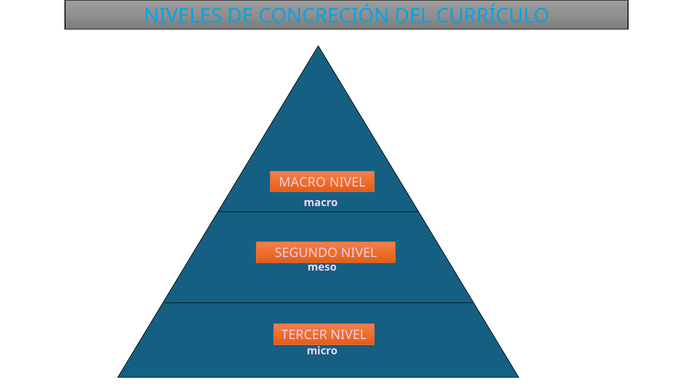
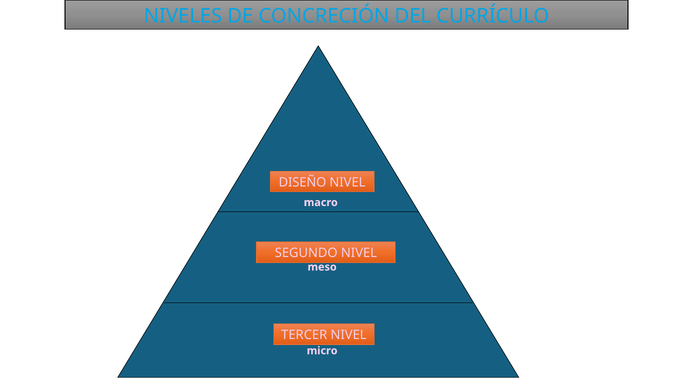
MACRO at (302, 182): MACRO -> DISEÑO
